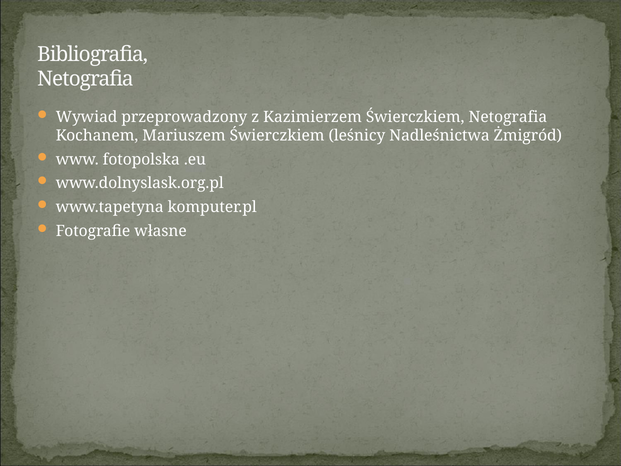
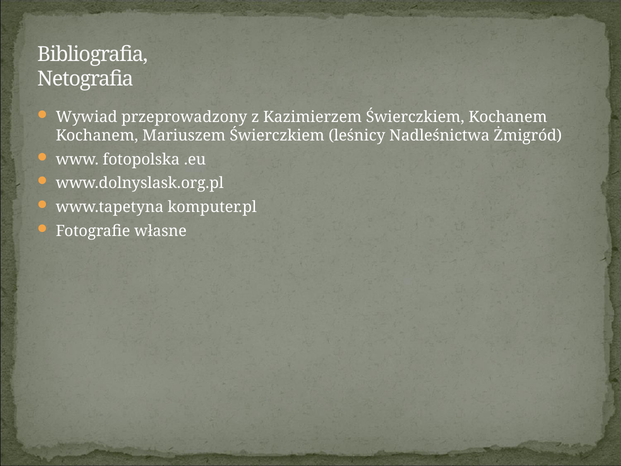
Świerczkiem Netografia: Netografia -> Kochanem
